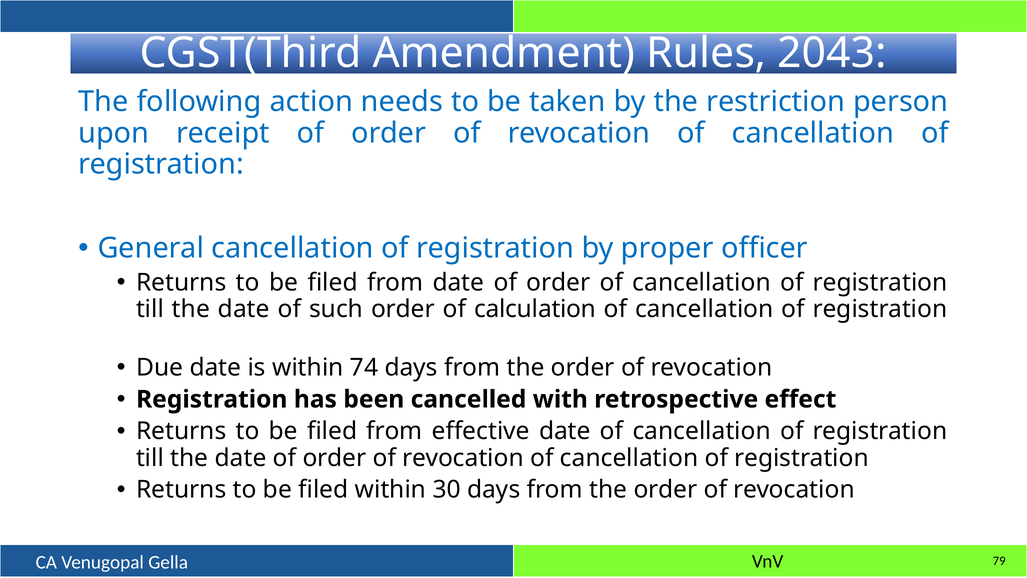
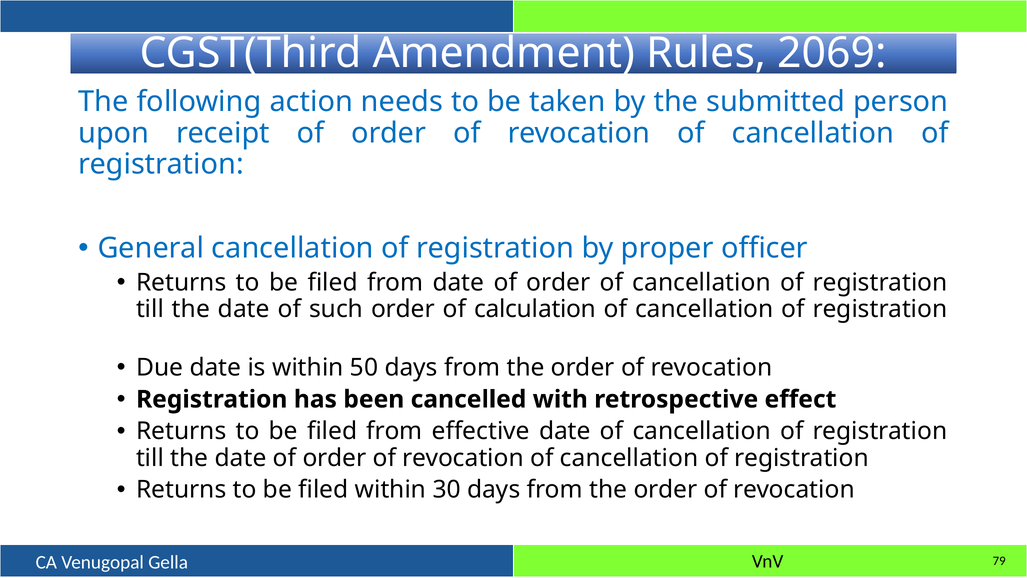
2043: 2043 -> 2069
restriction: restriction -> submitted
74: 74 -> 50
